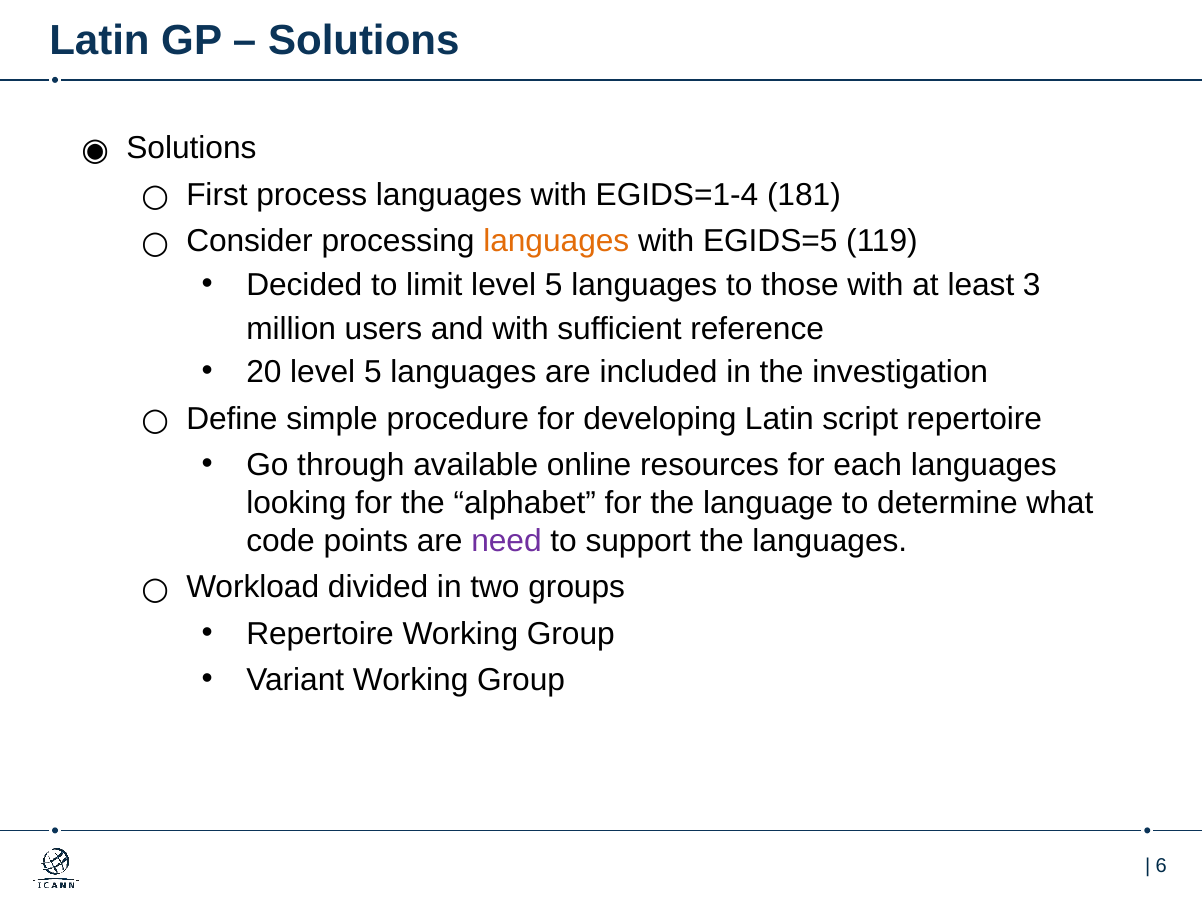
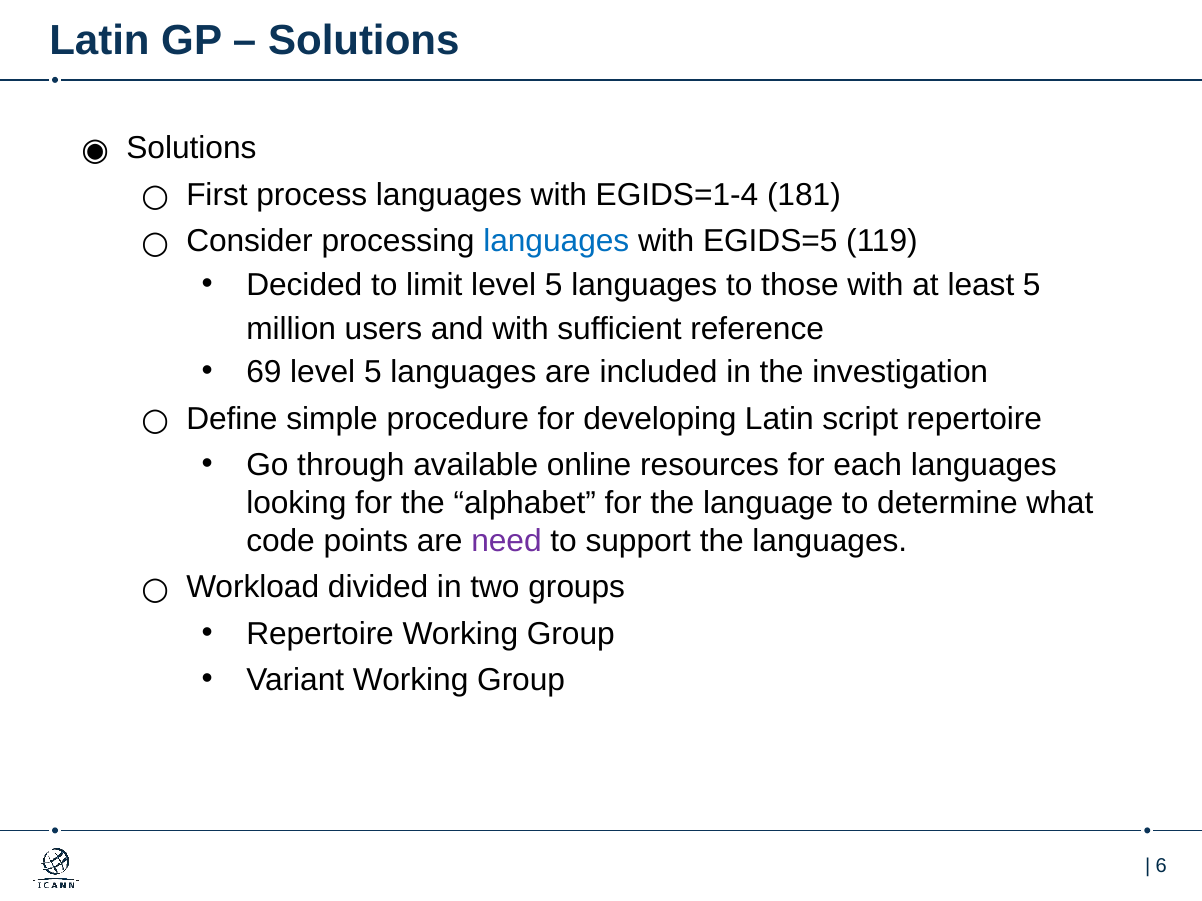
languages at (556, 241) colour: orange -> blue
least 3: 3 -> 5
20: 20 -> 69
